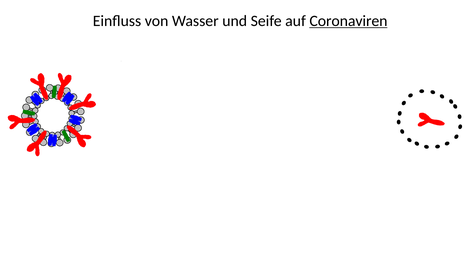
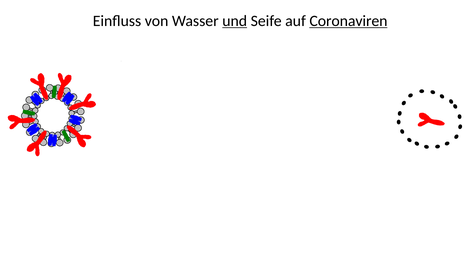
und underline: none -> present
